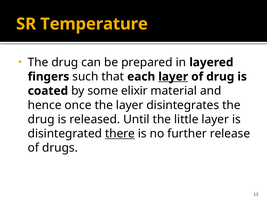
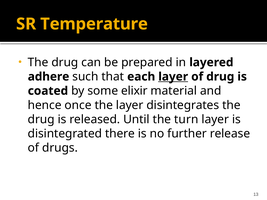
fingers: fingers -> adhere
little: little -> turn
there underline: present -> none
